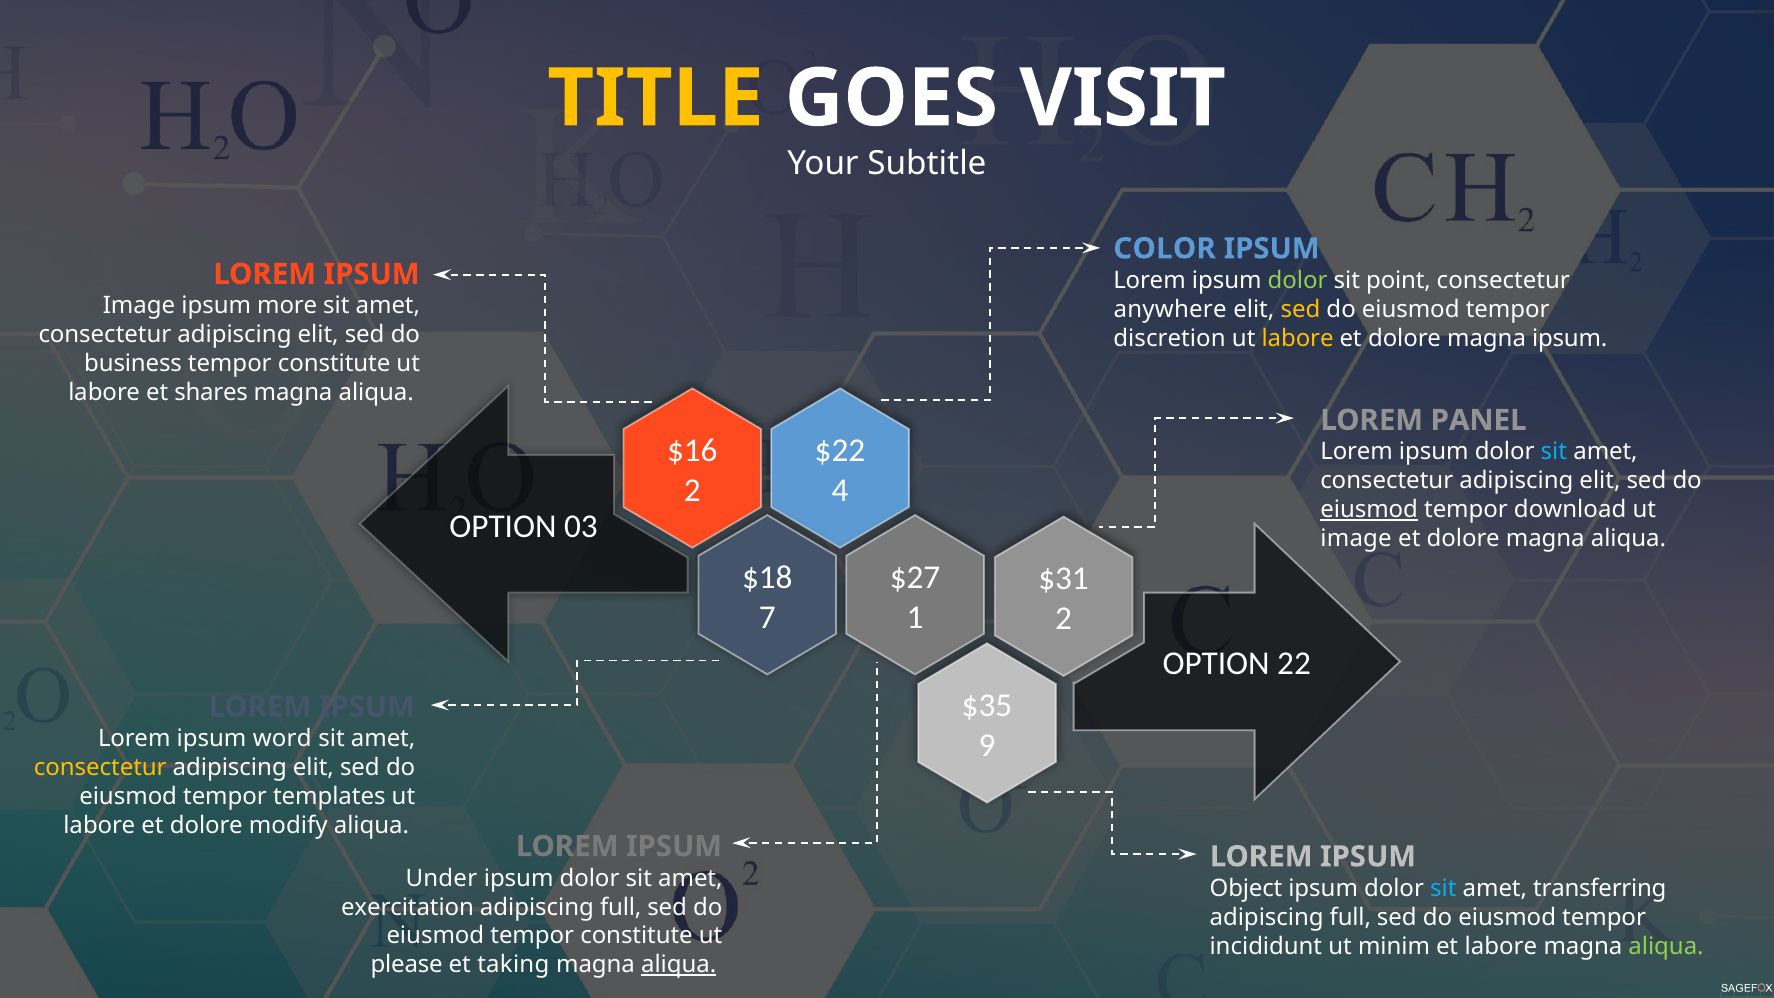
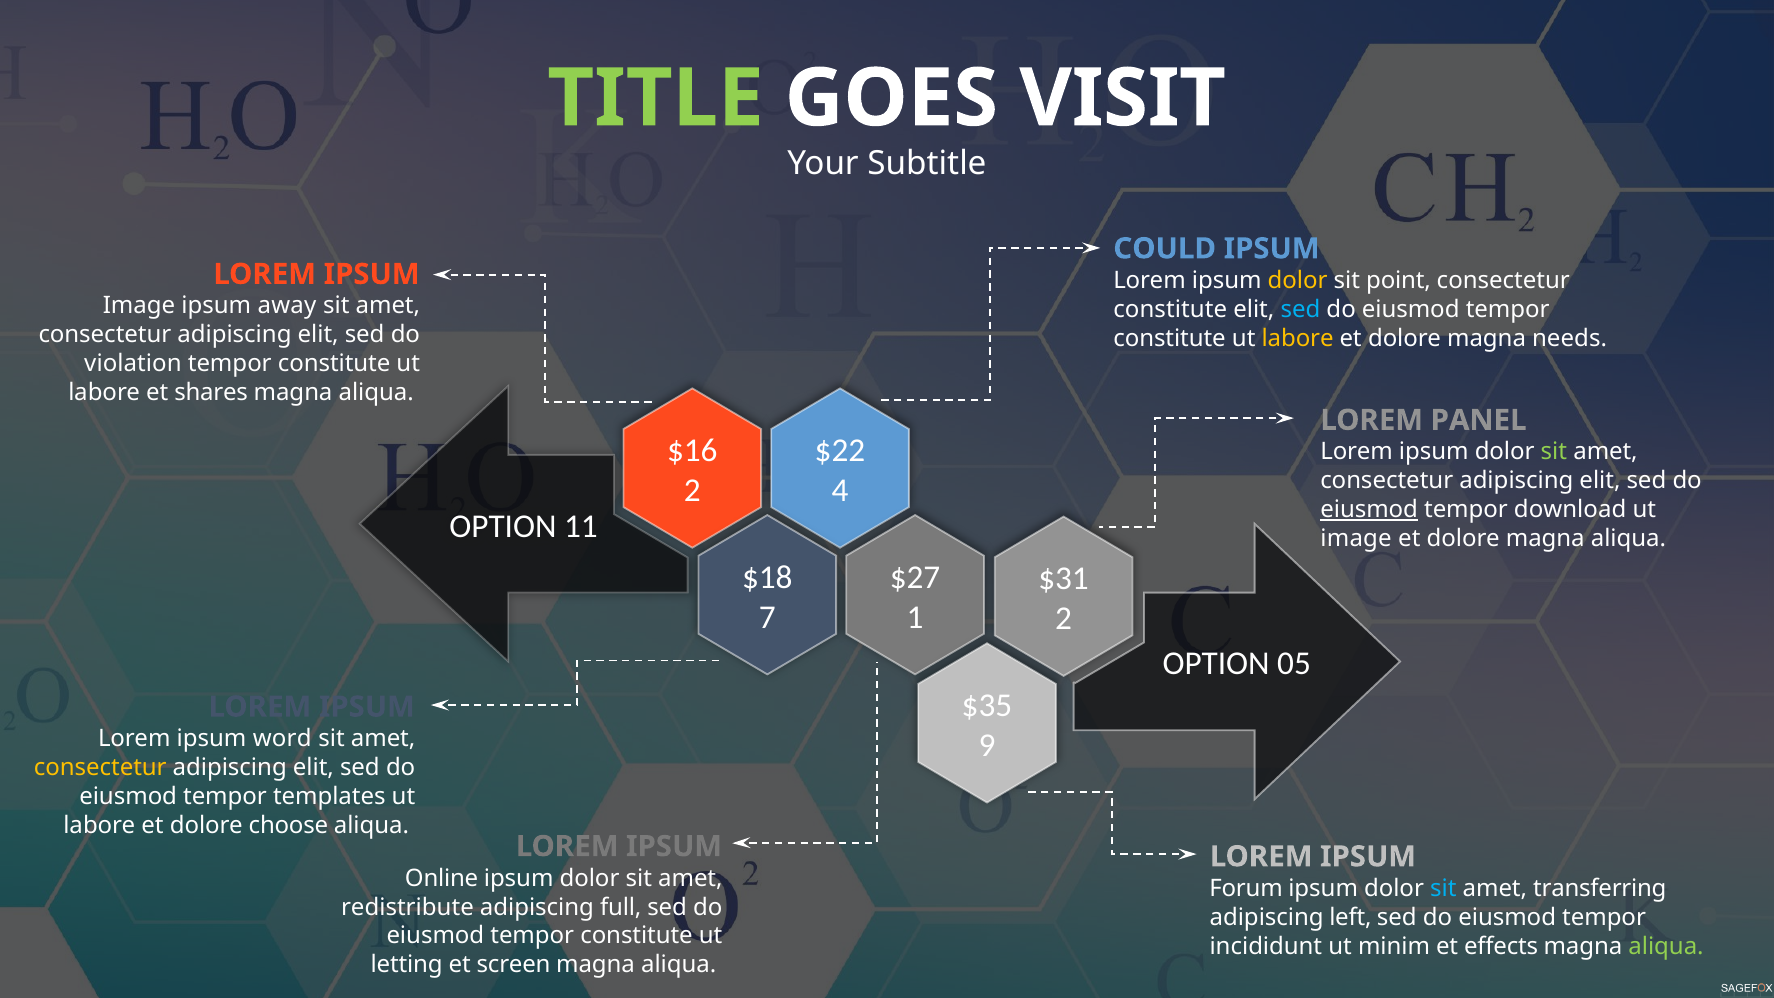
TITLE colour: yellow -> light green
COLOR: COLOR -> COULD
dolor at (1298, 280) colour: light green -> yellow
more: more -> away
anywhere at (1170, 309): anywhere -> constitute
sed at (1300, 309) colour: yellow -> light blue
discretion at (1169, 338): discretion -> constitute
magna ipsum: ipsum -> needs
business: business -> violation
sit at (1554, 452) colour: light blue -> light green
03: 03 -> 11
22: 22 -> 05
modify: modify -> choose
Under: Under -> Online
Object: Object -> Forum
exercitation: exercitation -> redistribute
full at (1350, 917): full -> left
et labore: labore -> effects
please: please -> letting
taking: taking -> screen
aliqua at (679, 965) underline: present -> none
